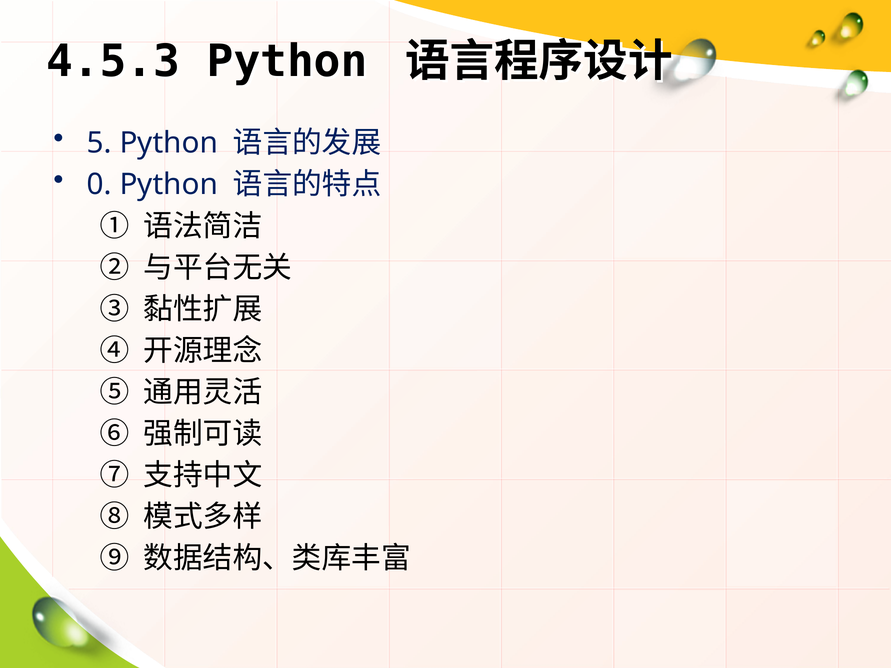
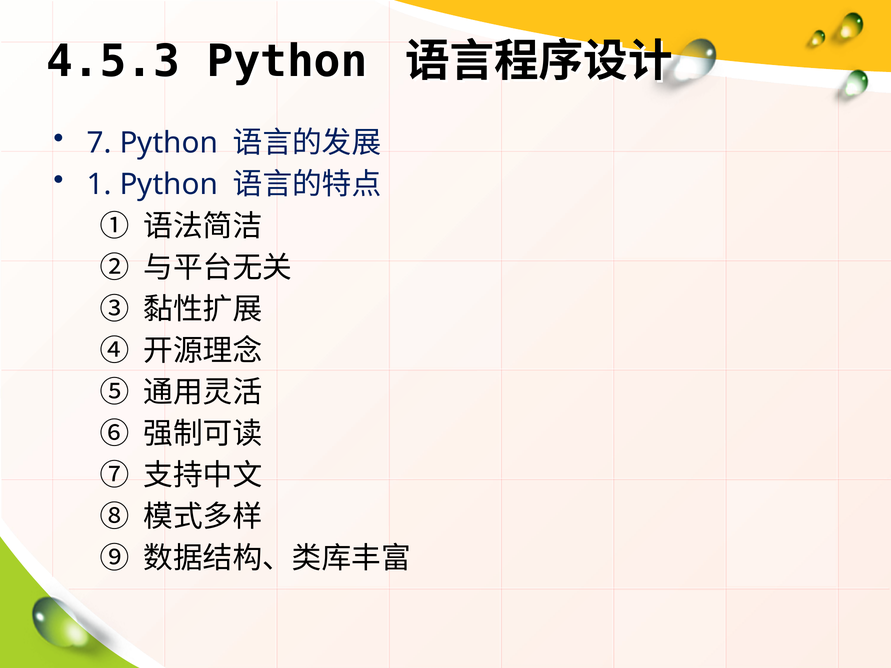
5: 5 -> 7
0: 0 -> 1
